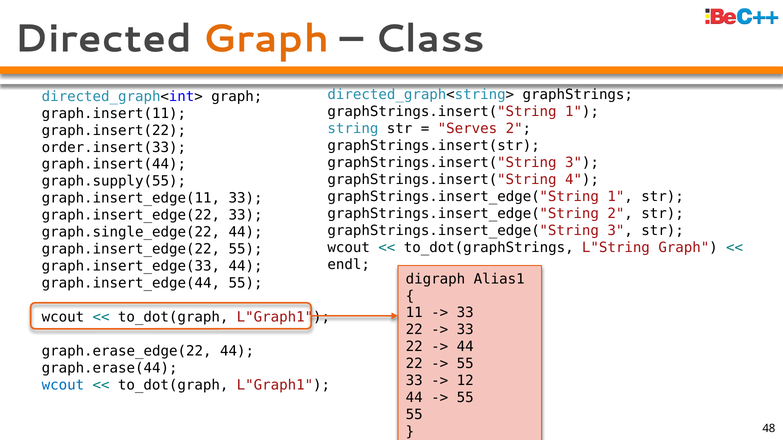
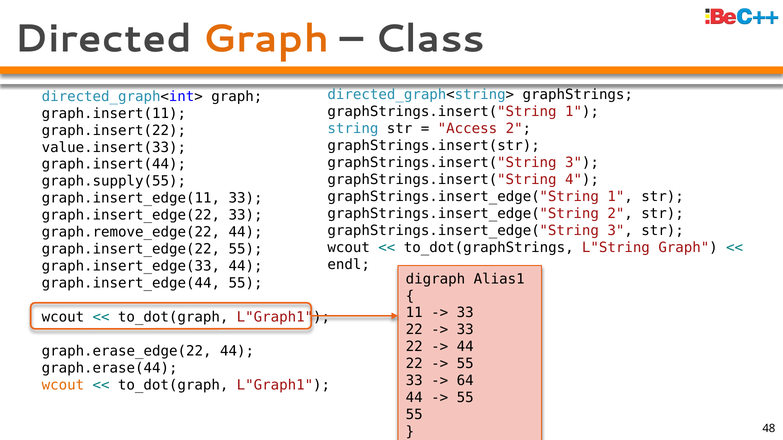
Serves: Serves -> Access
order.insert(33: order.insert(33 -> value.insert(33
graph.single_edge(22: graph.single_edge(22 -> graph.remove_edge(22
12: 12 -> 64
wcout at (63, 385) colour: blue -> orange
